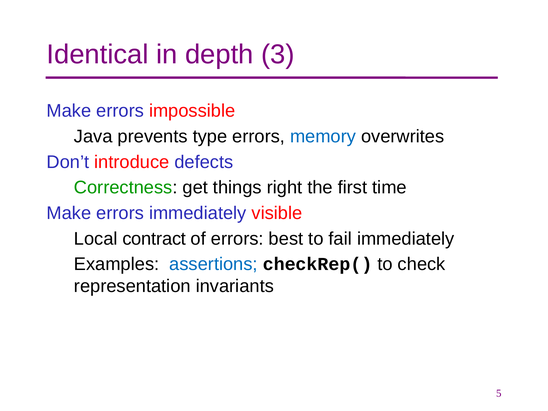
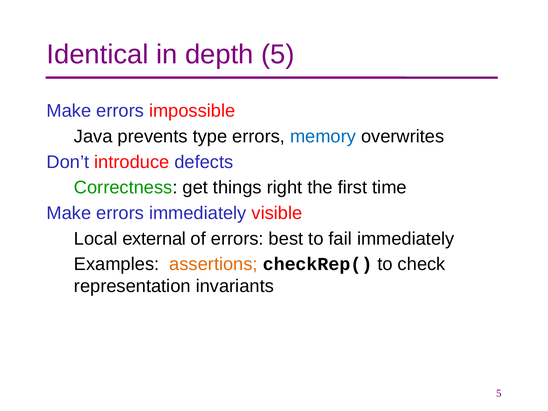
depth 3: 3 -> 5
contract: contract -> external
assertions colour: blue -> orange
